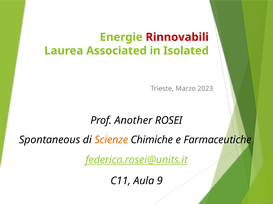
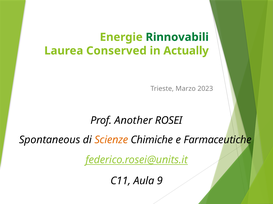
Rinnovabili colour: red -> green
Associated: Associated -> Conserved
Isolated: Isolated -> Actually
